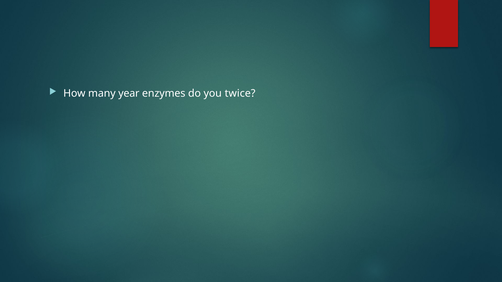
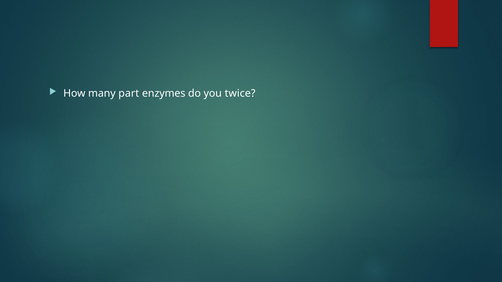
year: year -> part
